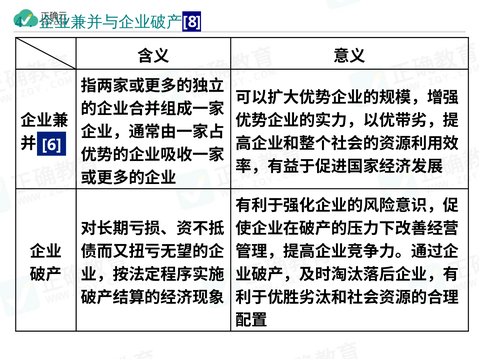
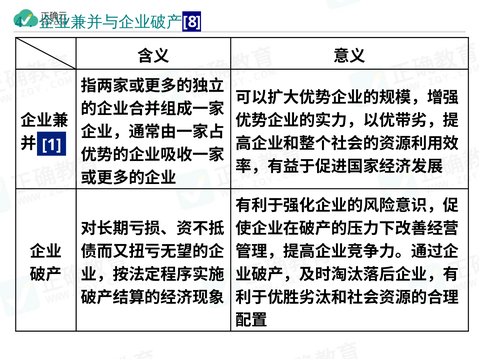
6: 6 -> 1
